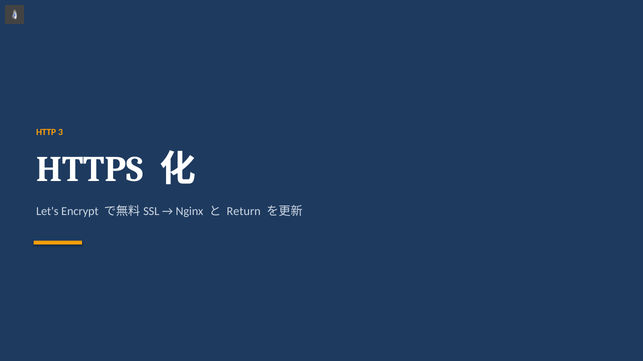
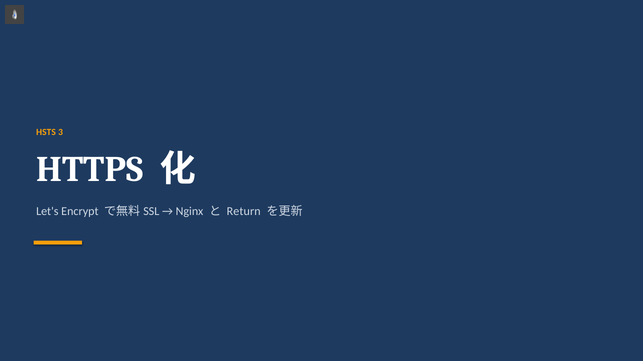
HTTP: HTTP -> HSTS
